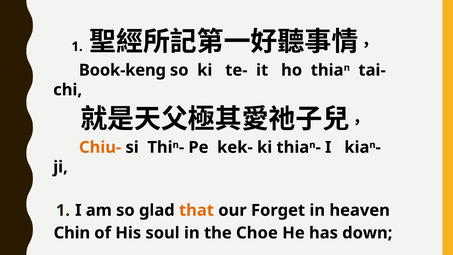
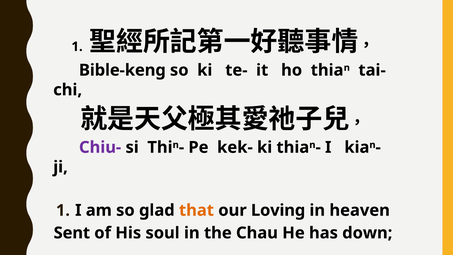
Book-keng: Book-keng -> Bible-keng
Chiu- colour: orange -> purple
Forget: Forget -> Loving
Chin: Chin -> Sent
Choe: Choe -> Chau
